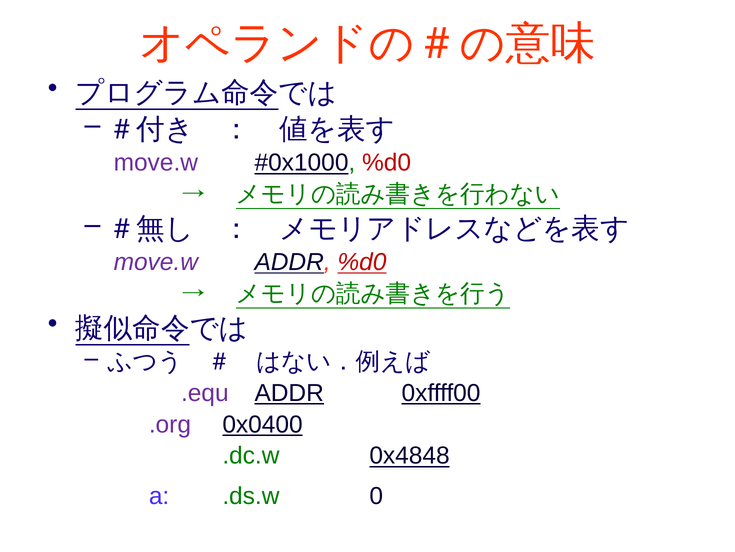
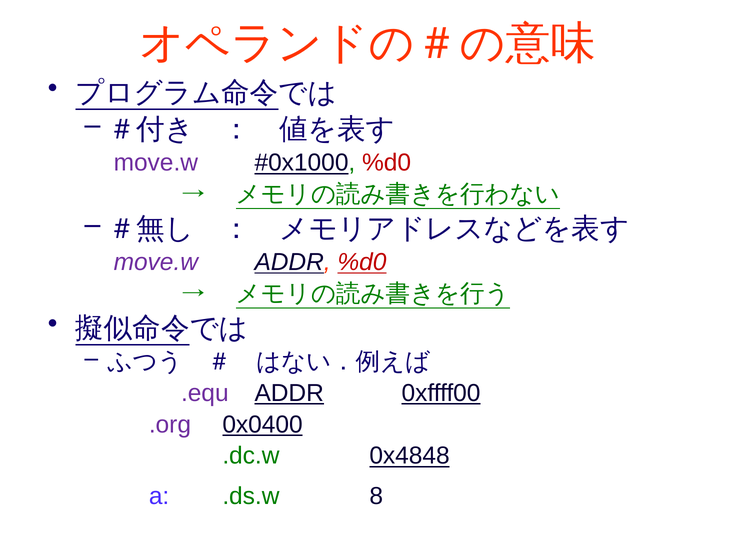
0: 0 -> 8
